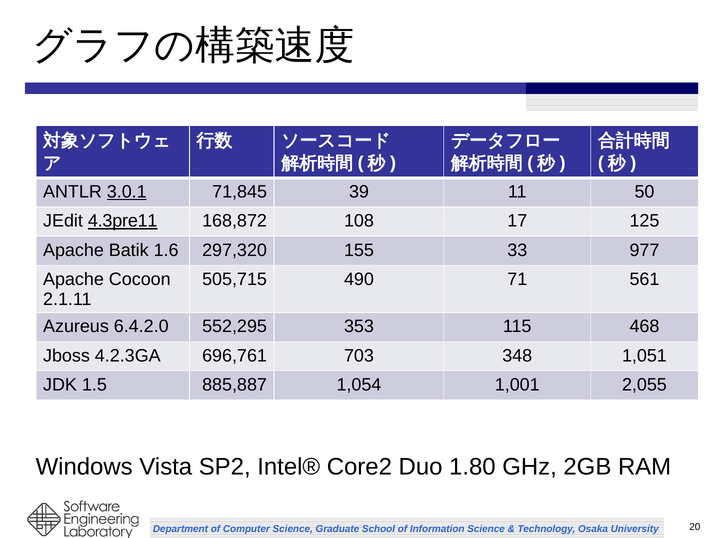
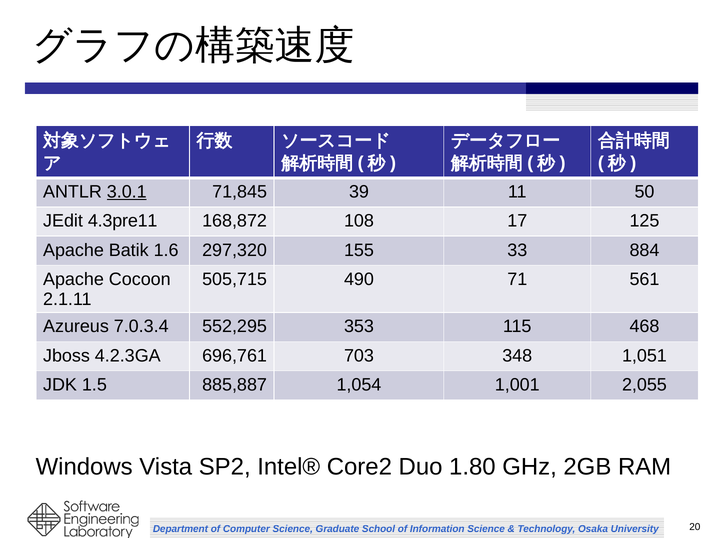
4.3pre11 underline: present -> none
977: 977 -> 884
6.4.2.0: 6.4.2.0 -> 7.0.3.4
